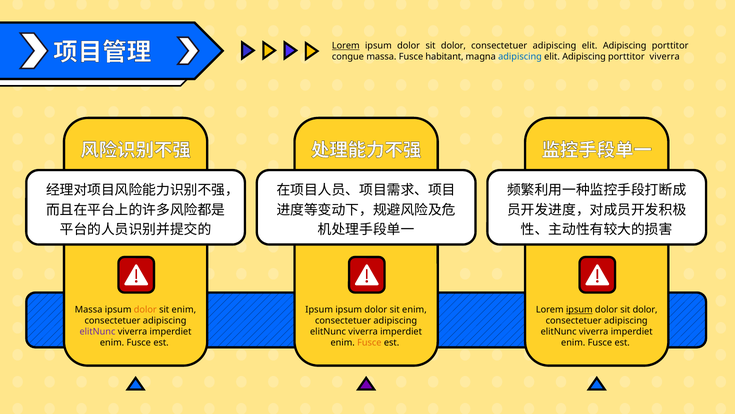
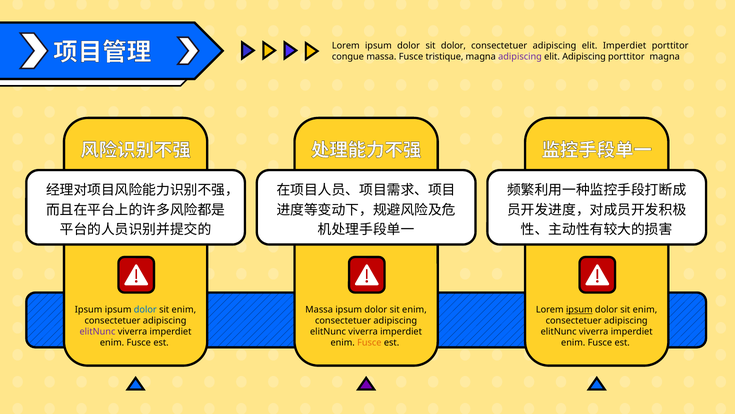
Lorem at (346, 46) underline: present -> none
consectetuer adipiscing elit Adipiscing: Adipiscing -> Imperdiet
habitant: habitant -> tristique
adipiscing at (520, 57) colour: blue -> purple
porttitor viverra: viverra -> magna
Massa at (89, 309): Massa -> Ipsum
dolor at (145, 309) colour: orange -> blue
Ipsum at (319, 309): Ipsum -> Massa
dolor at (645, 309): dolor -> enim
